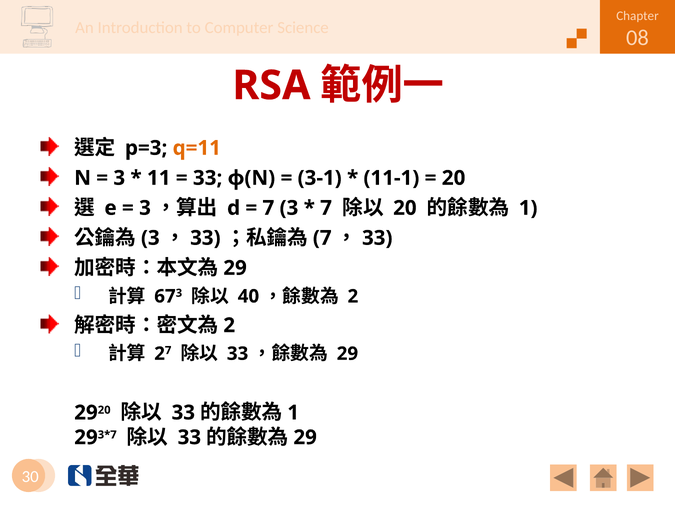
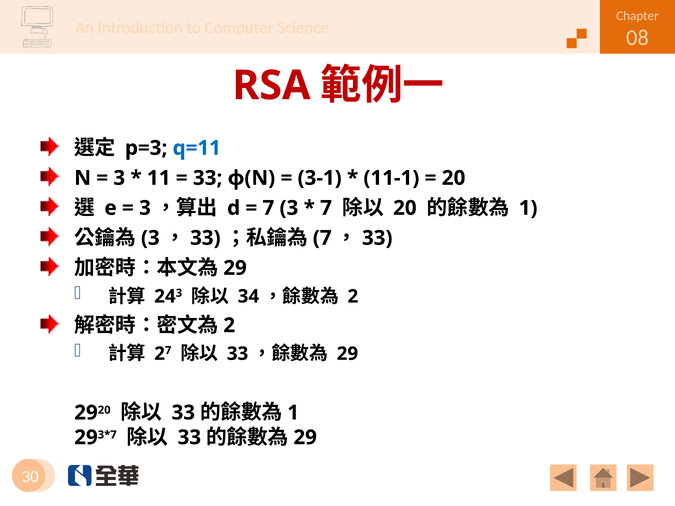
q=11 colour: orange -> blue
67: 67 -> 24
40: 40 -> 34
